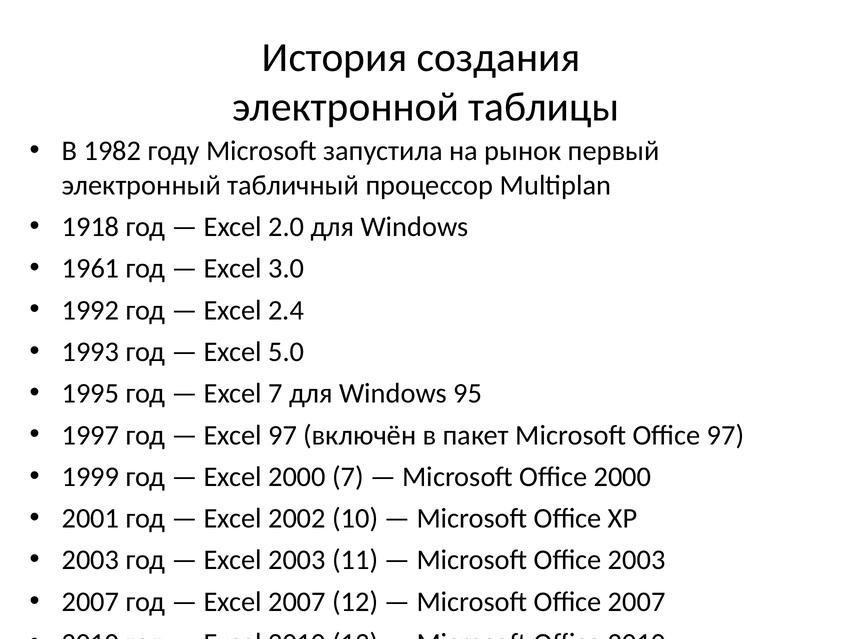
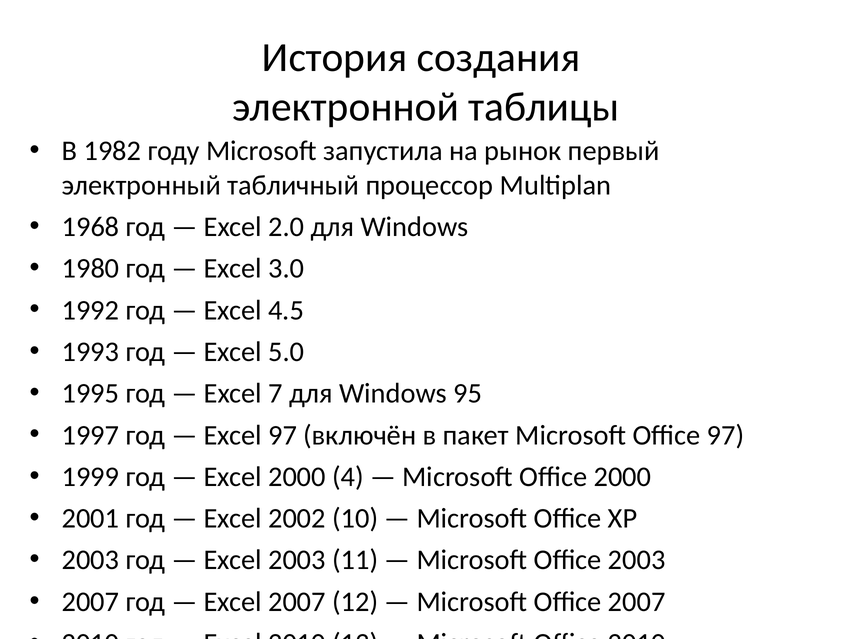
1918: 1918 -> 1968
1961: 1961 -> 1980
2.4: 2.4 -> 4.5
2000 7: 7 -> 4
